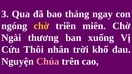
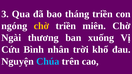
tháng ngay: ngay -> triền
Thôi: Thôi -> Bình
Chúa colour: pink -> light blue
